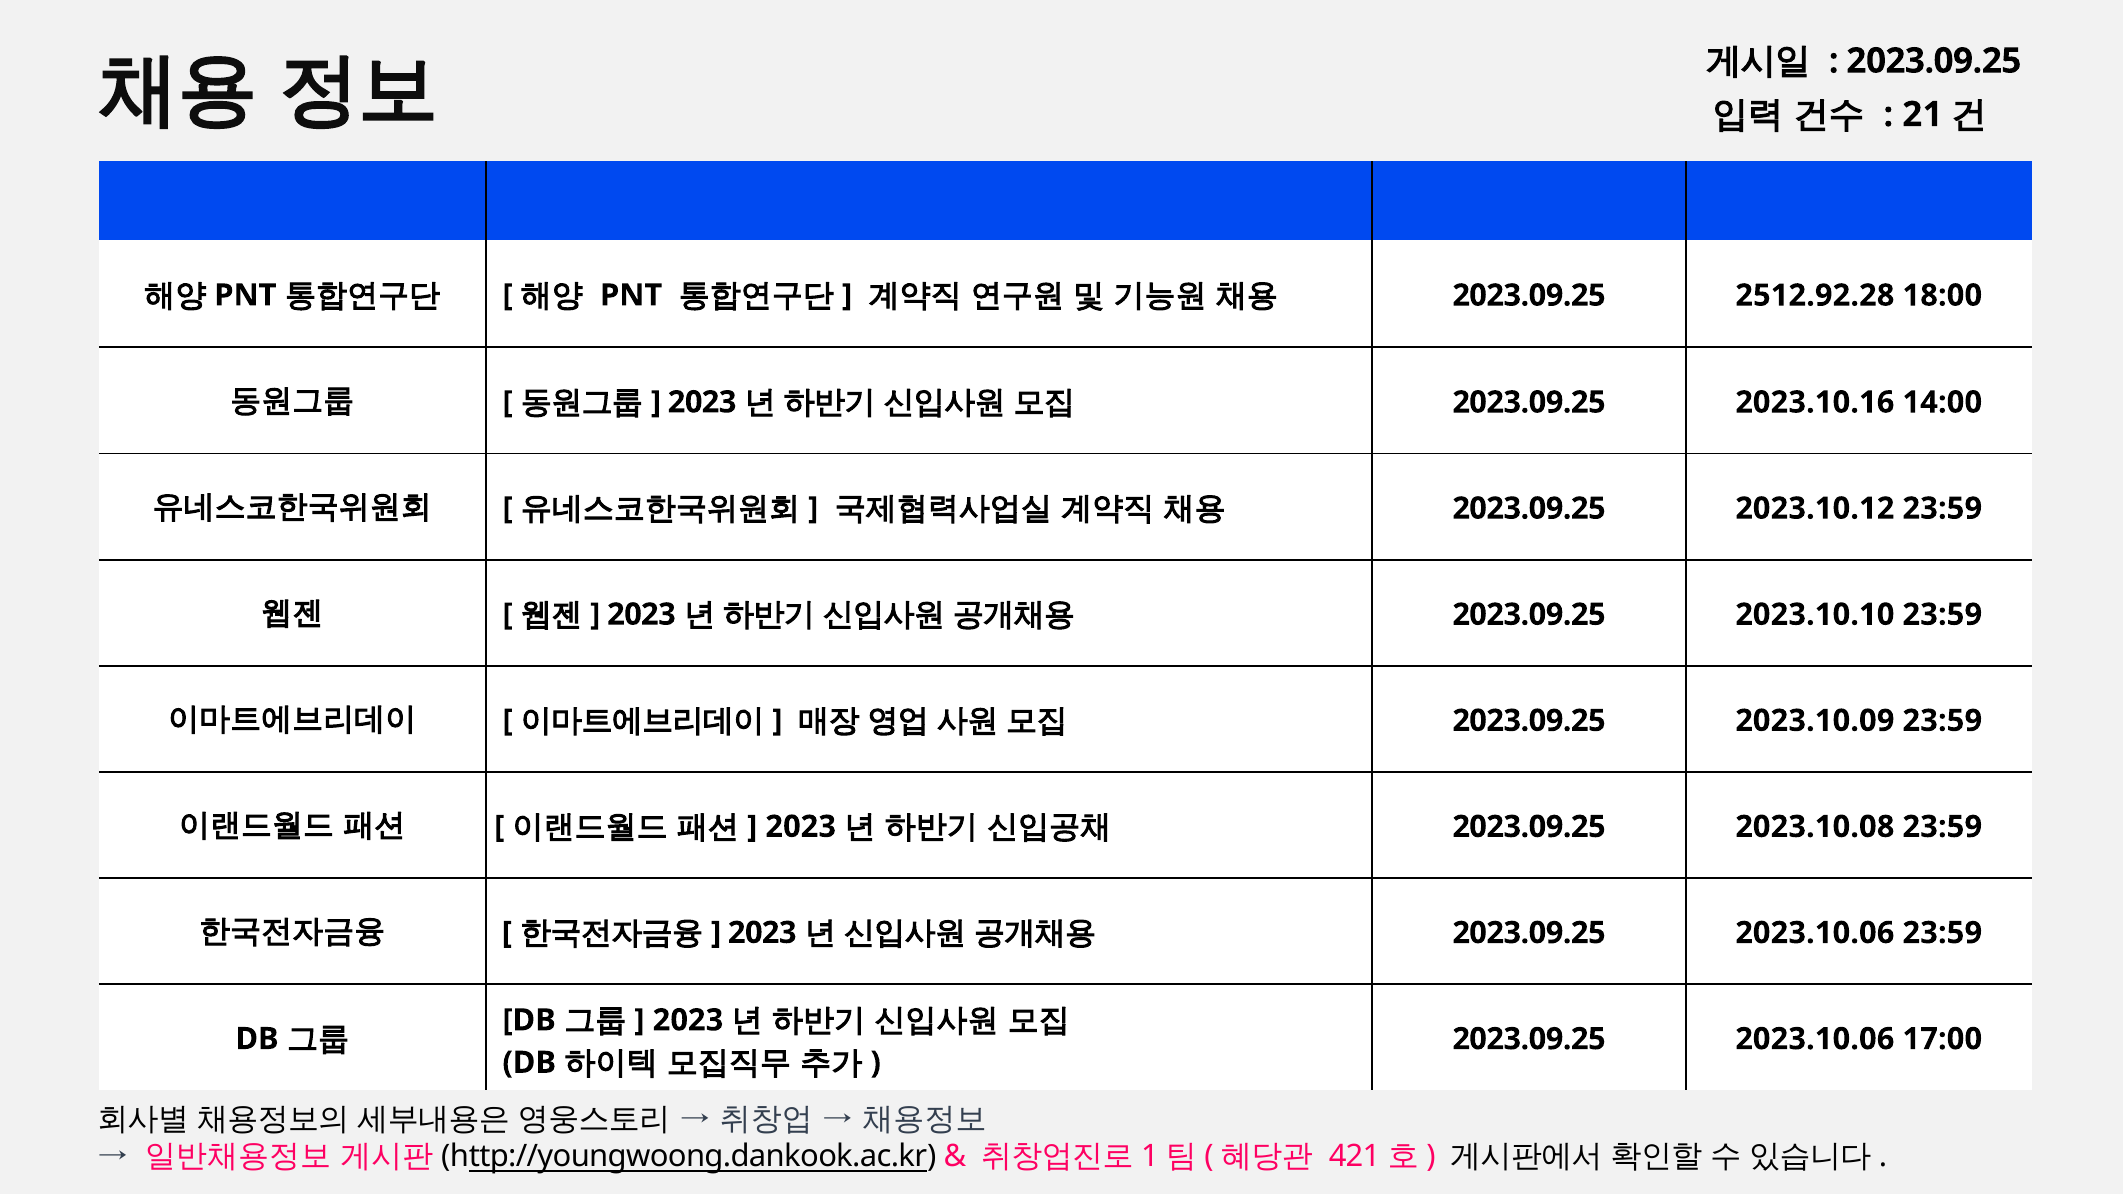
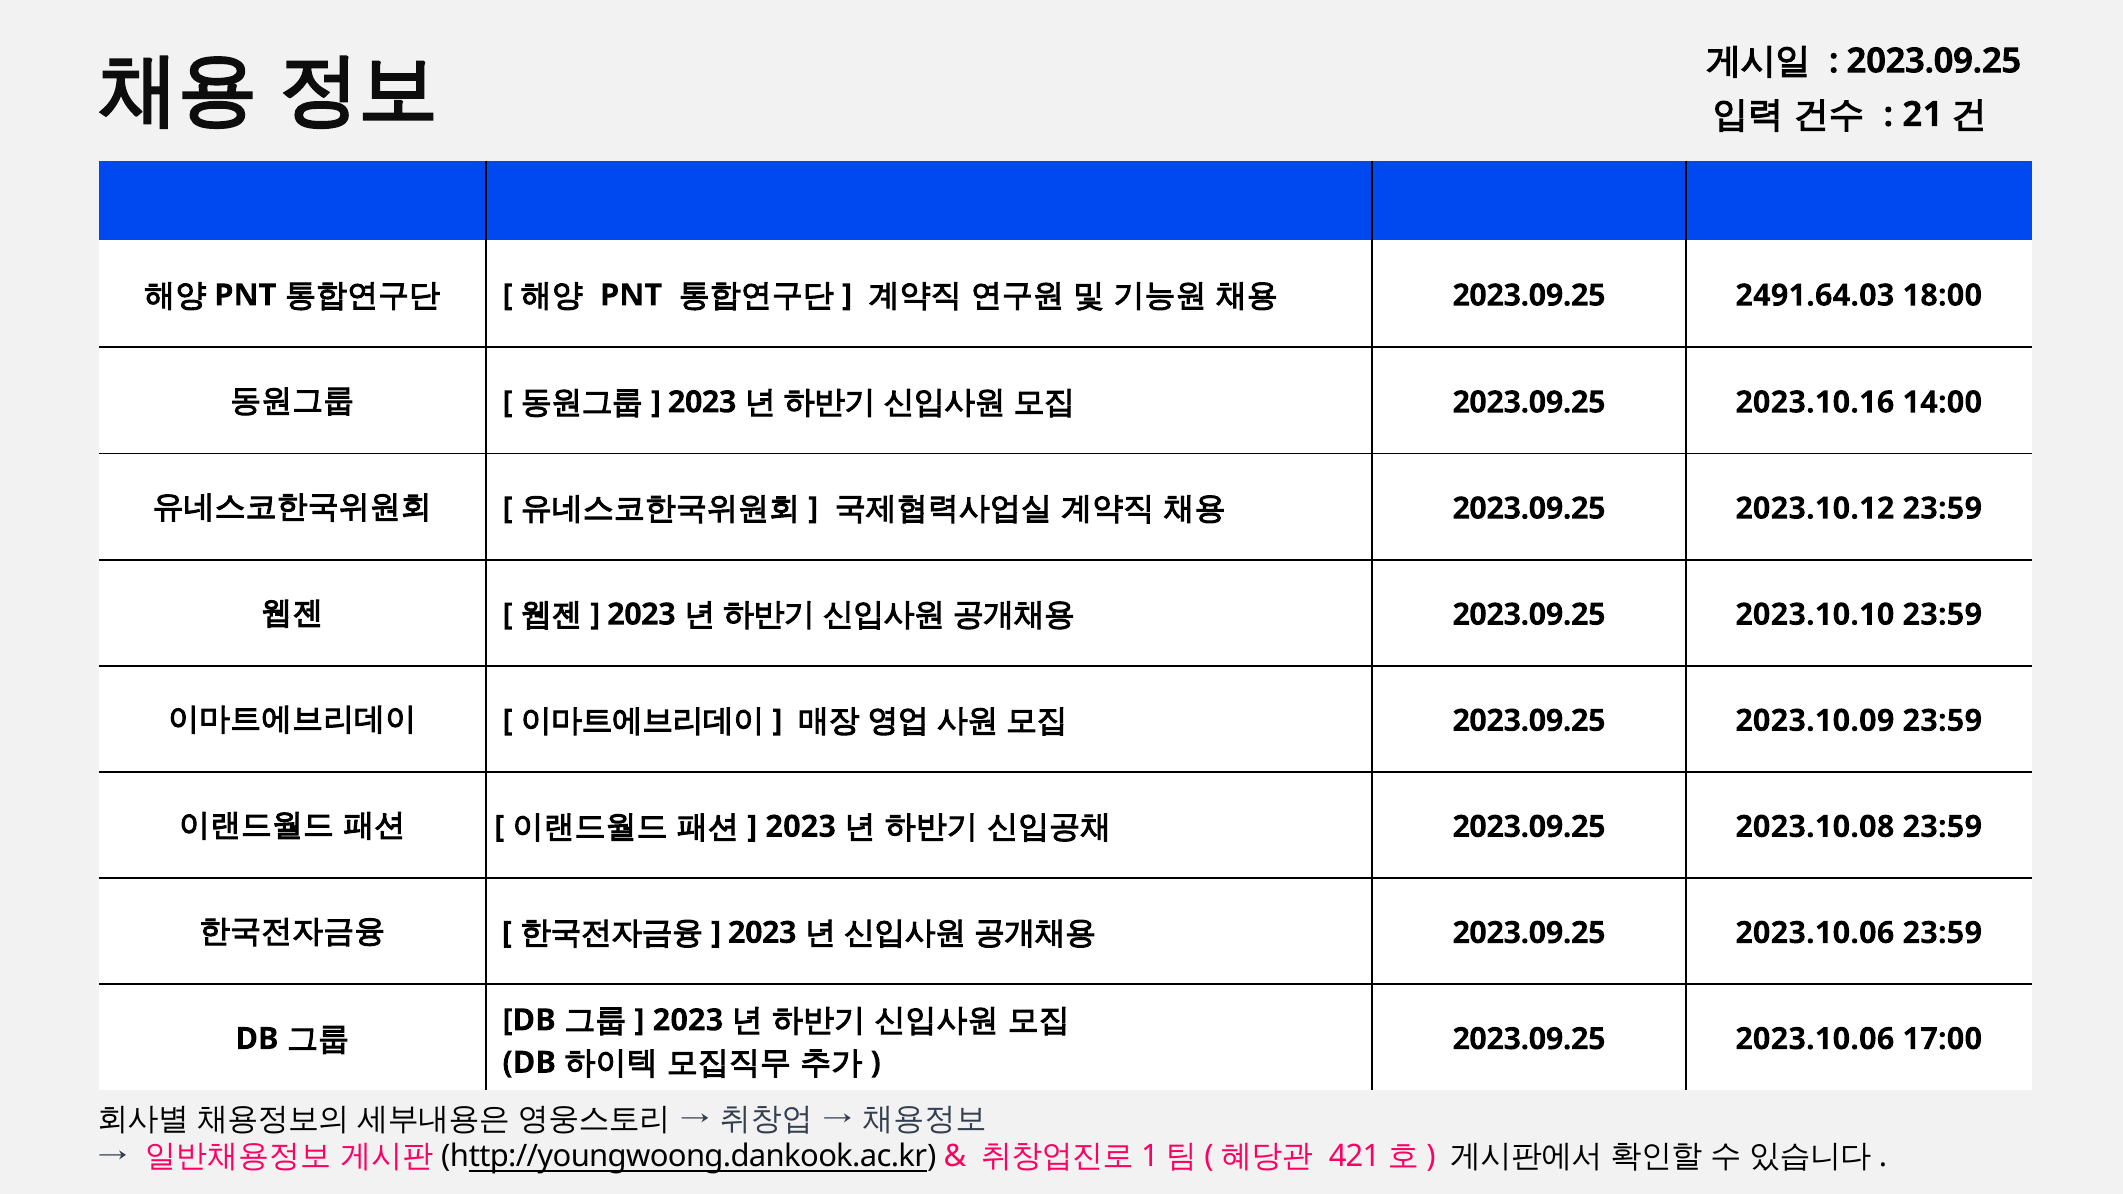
2512.92.28: 2512.92.28 -> 2491.64.03
